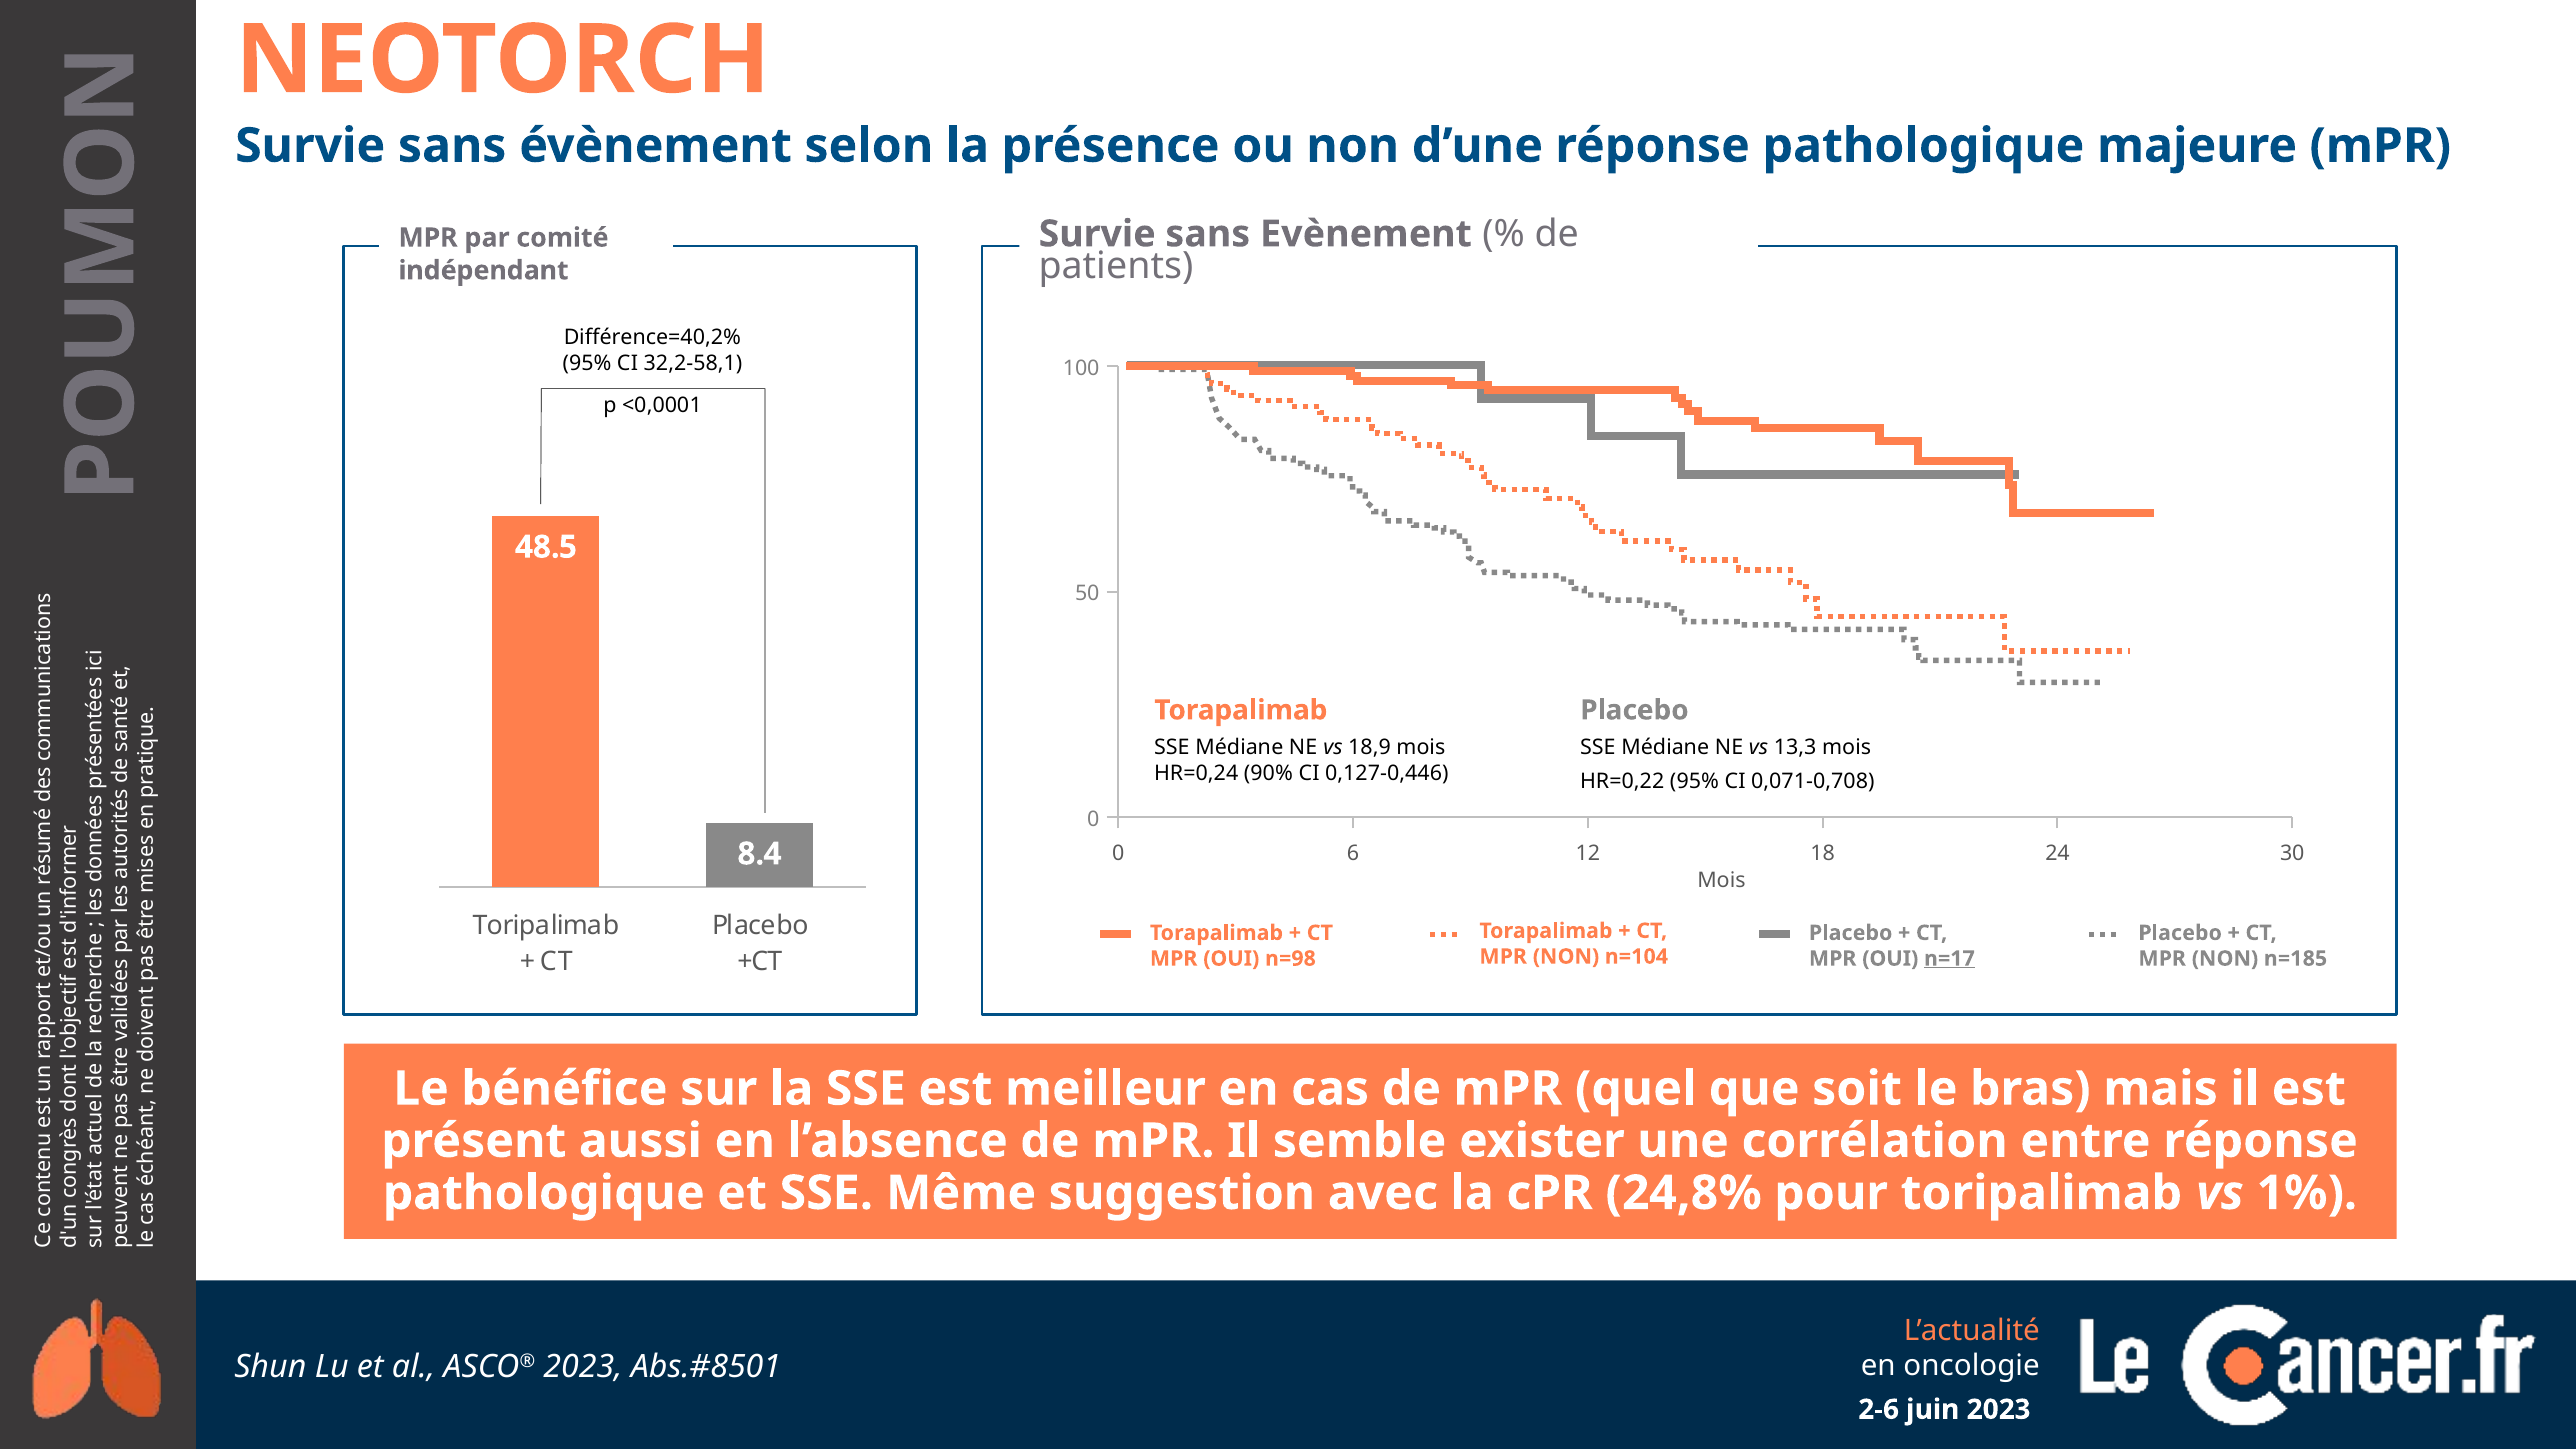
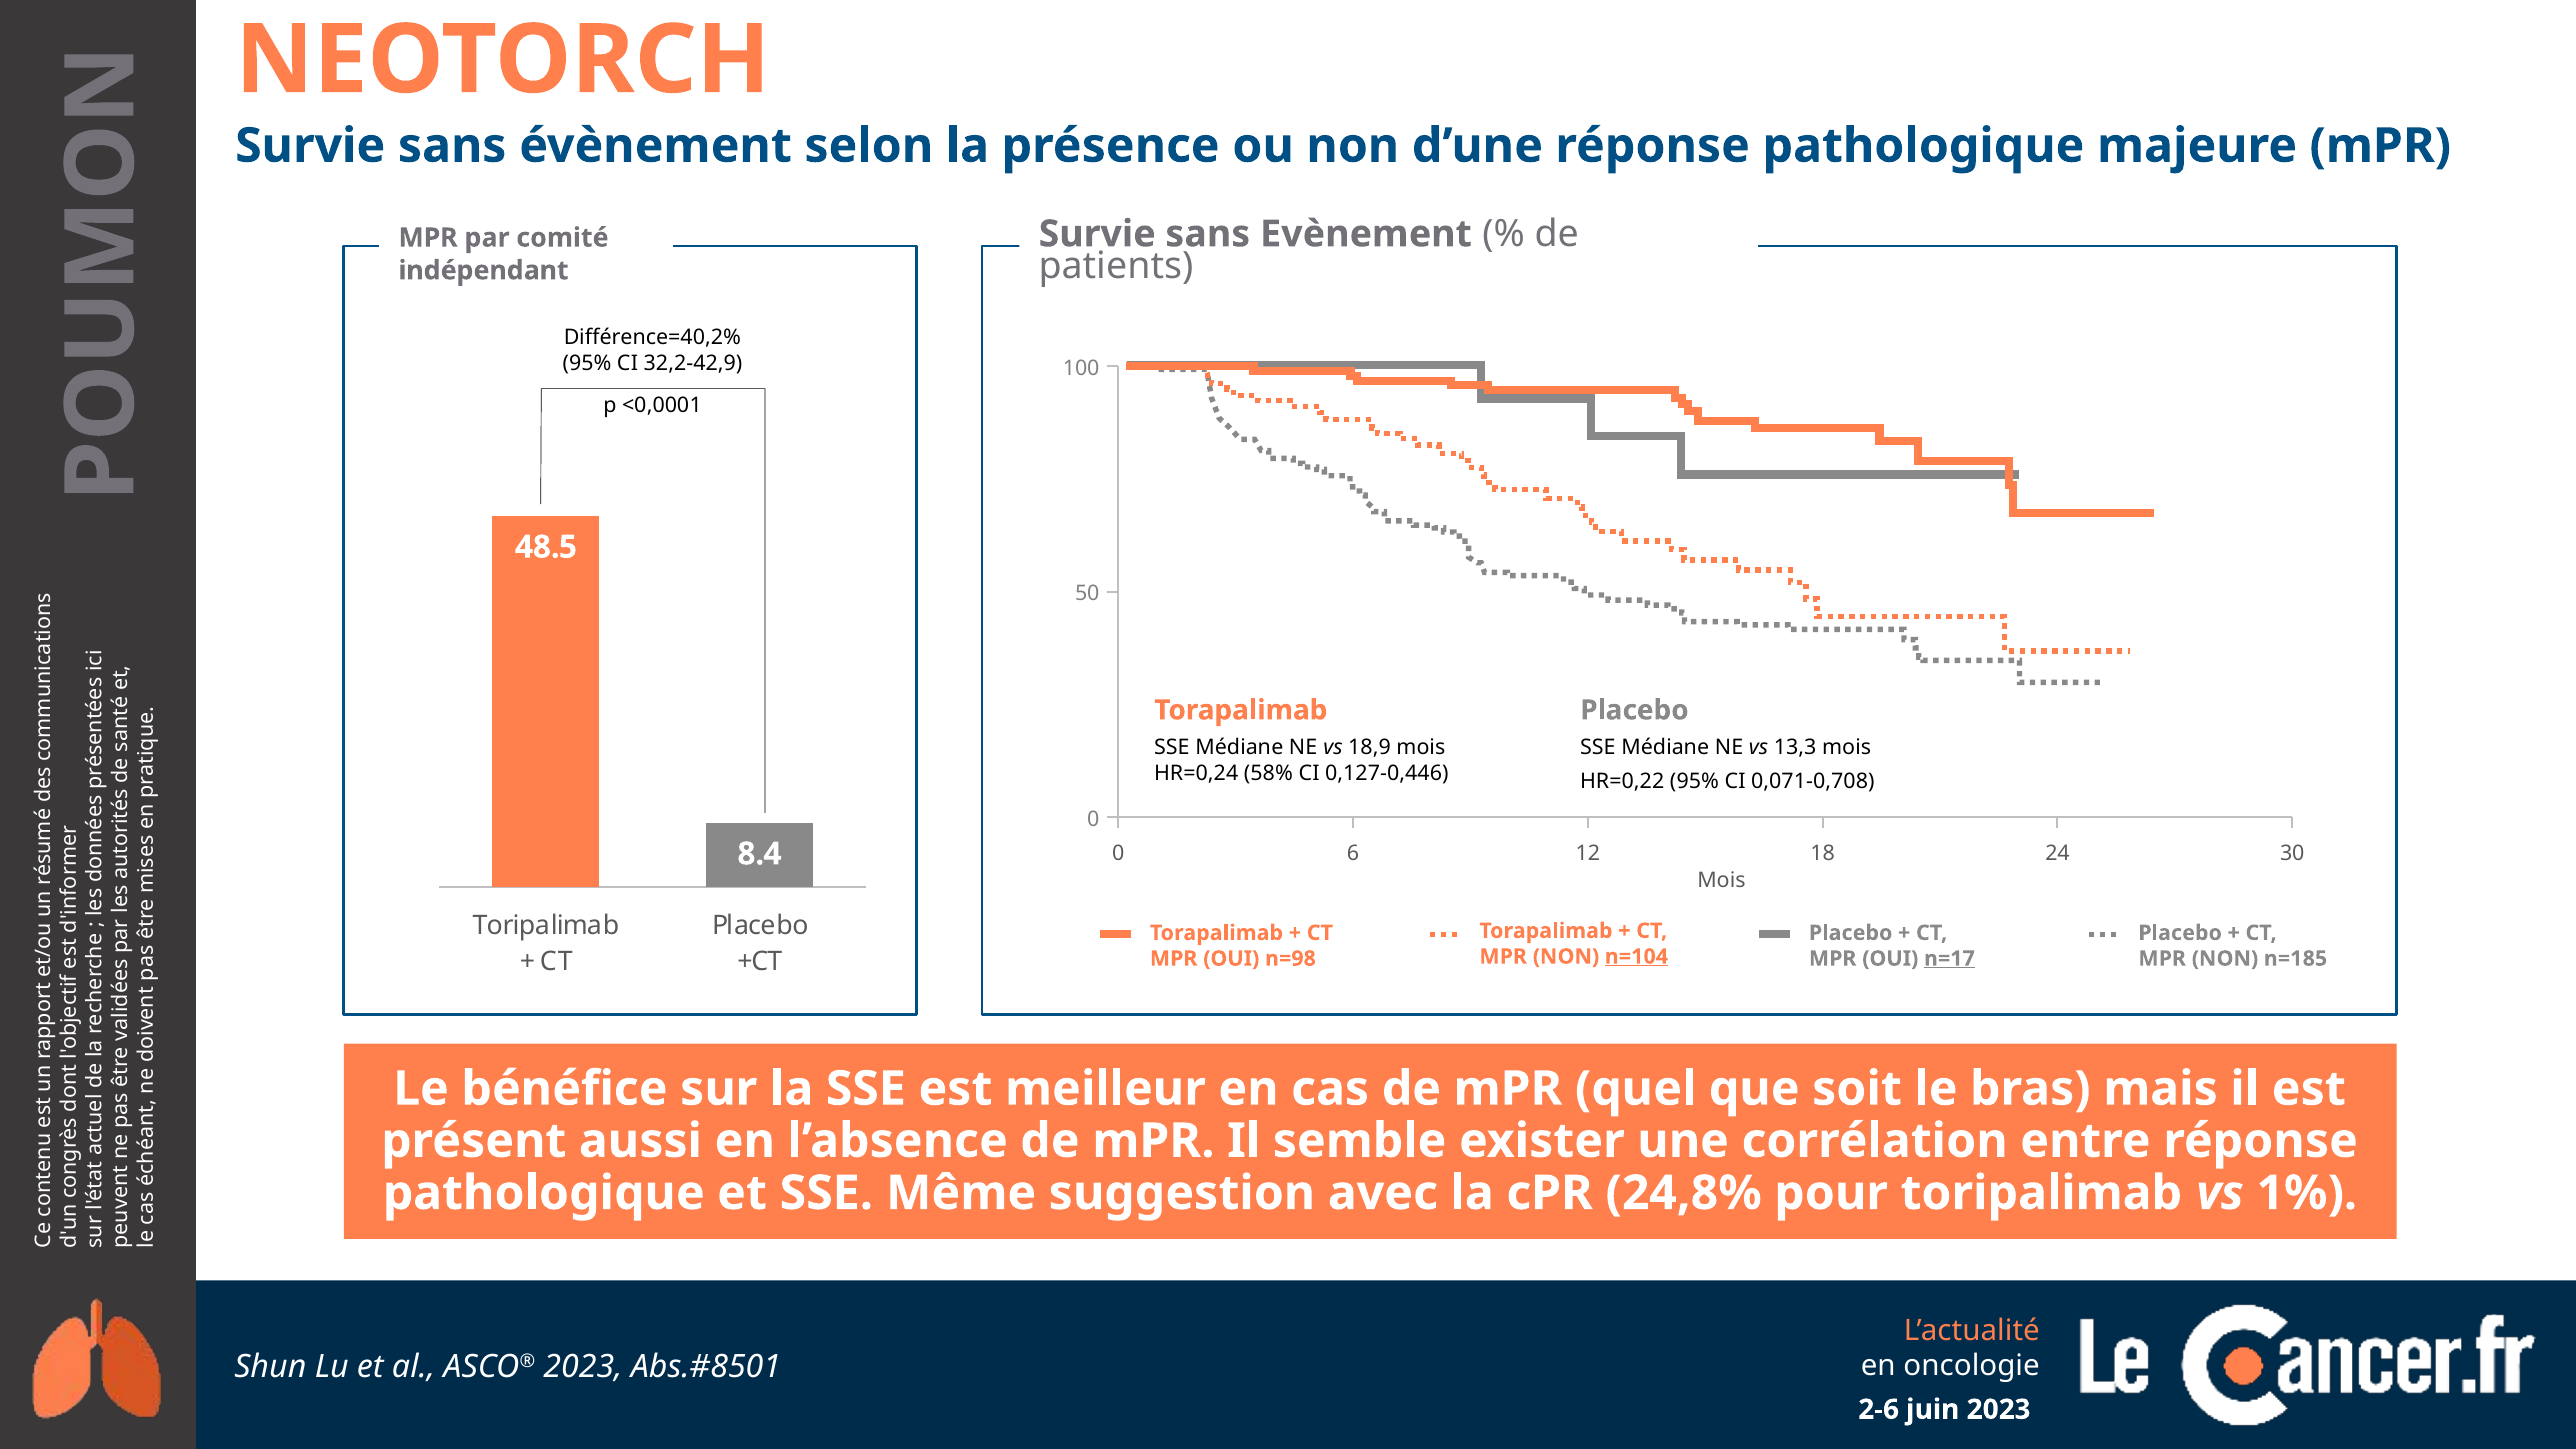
32,2-58,1: 32,2-58,1 -> 32,2-42,9
90%: 90% -> 58%
n=104 underline: none -> present
